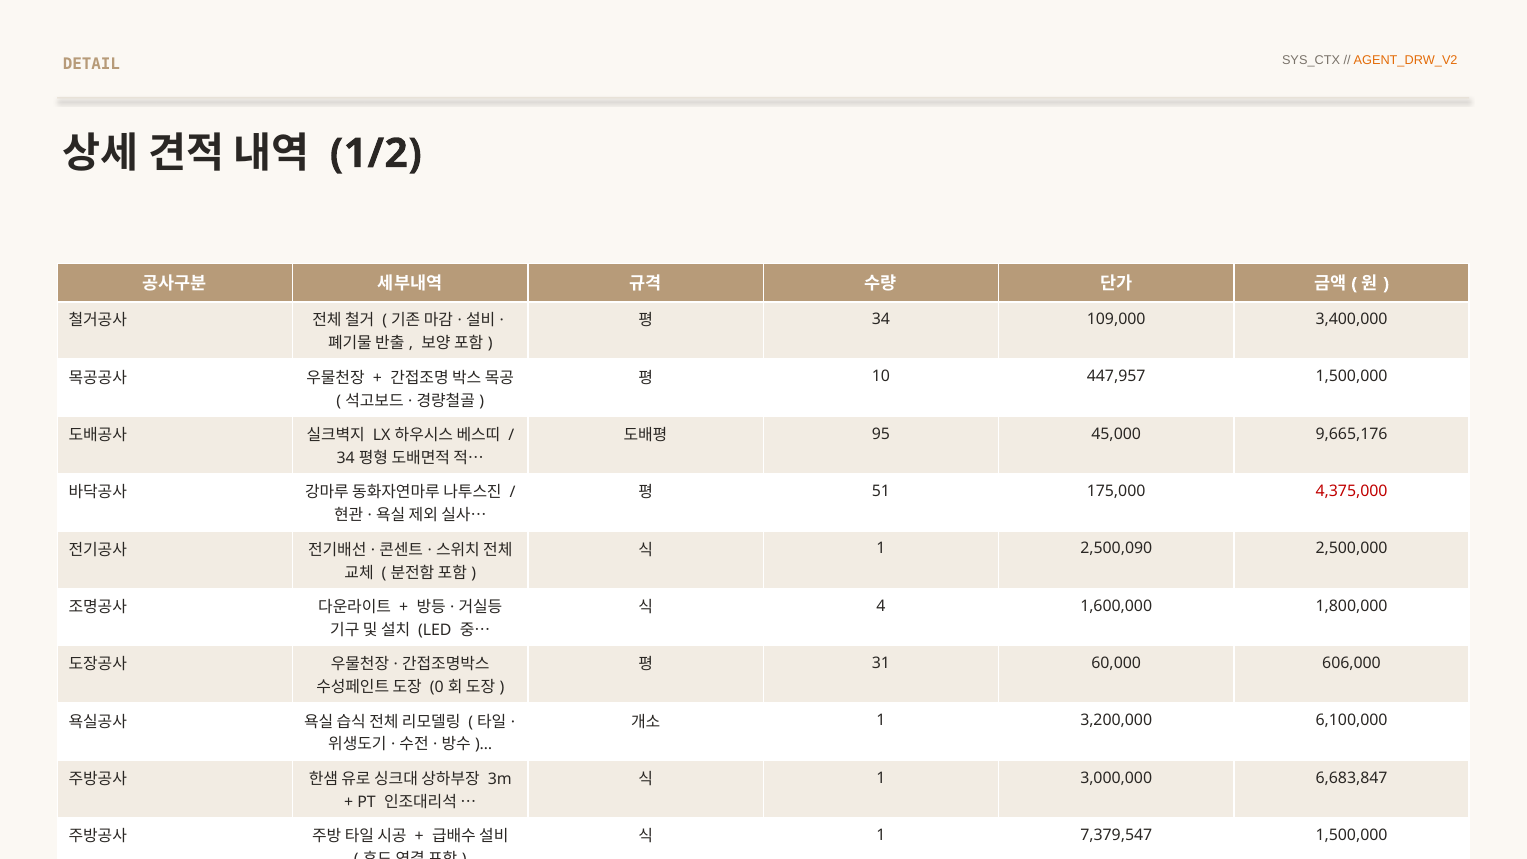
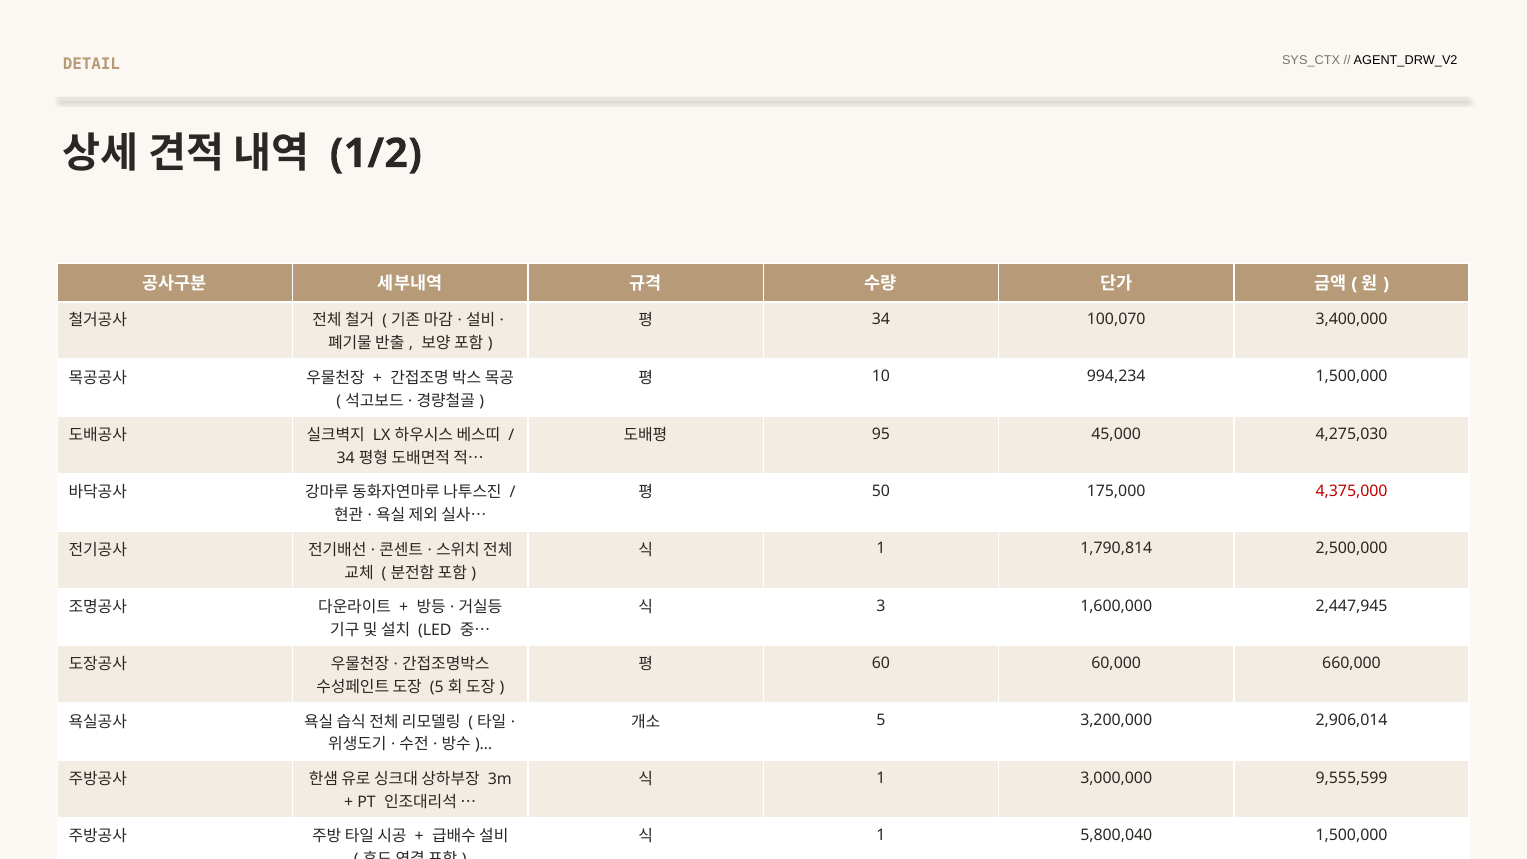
AGENT_DRW_V2 colour: orange -> black
109,000: 109,000 -> 100,070
447,957: 447,957 -> 994,234
9,665,176: 9,665,176 -> 4,275,030
51: 51 -> 50
2,500,090: 2,500,090 -> 1,790,814
4 at (881, 606): 4 -> 3
1,800,000: 1,800,000 -> 2,447,945
31: 31 -> 60
606,000: 606,000 -> 660,000
0 at (437, 687): 0 -> 5
1 at (881, 720): 1 -> 5
6,100,000: 6,100,000 -> 2,906,014
6,683,847: 6,683,847 -> 9,555,599
7,379,547: 7,379,547 -> 5,800,040
